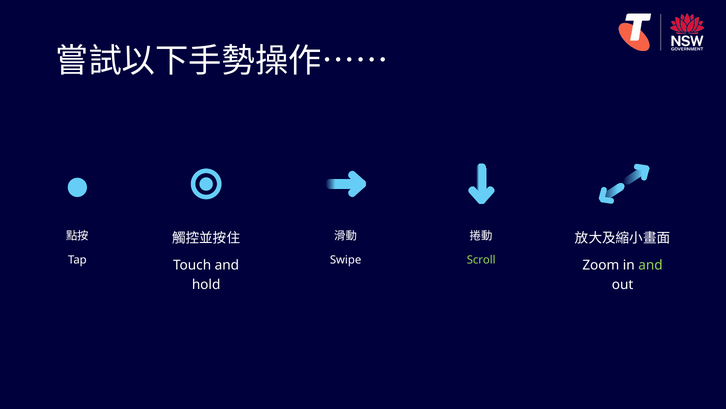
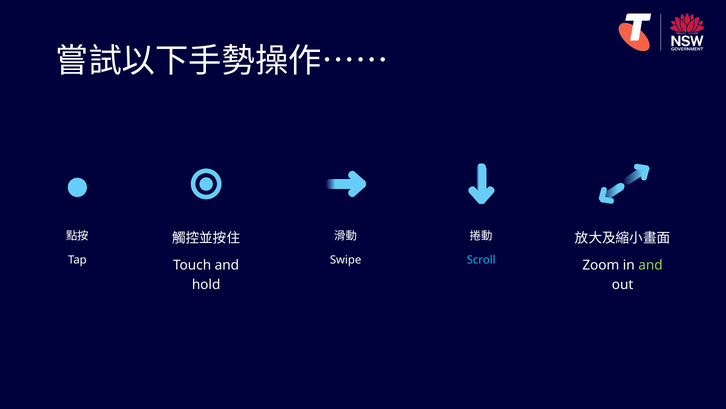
Scroll colour: light green -> light blue
